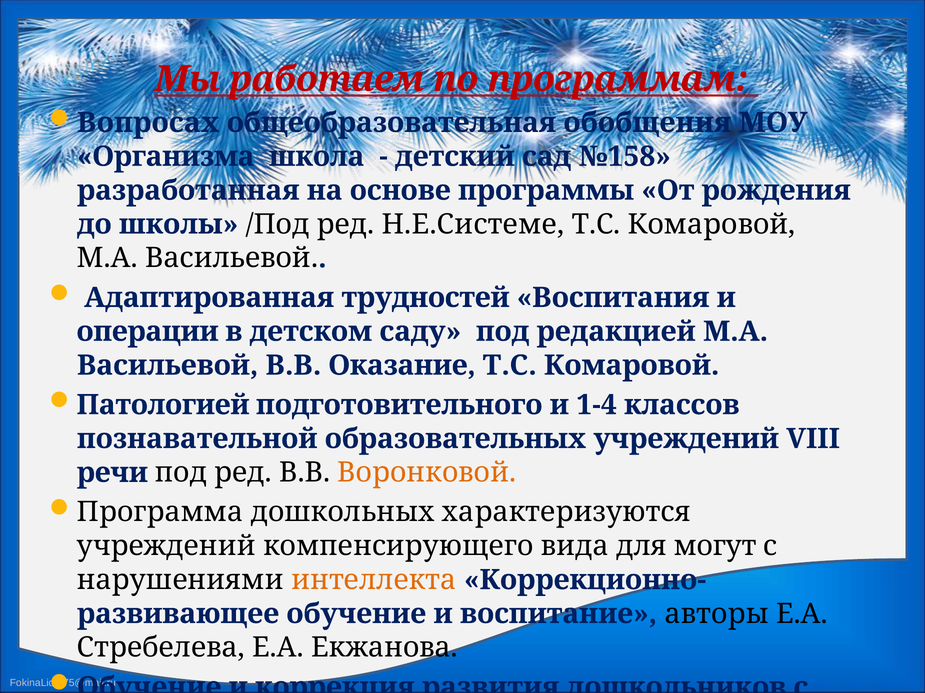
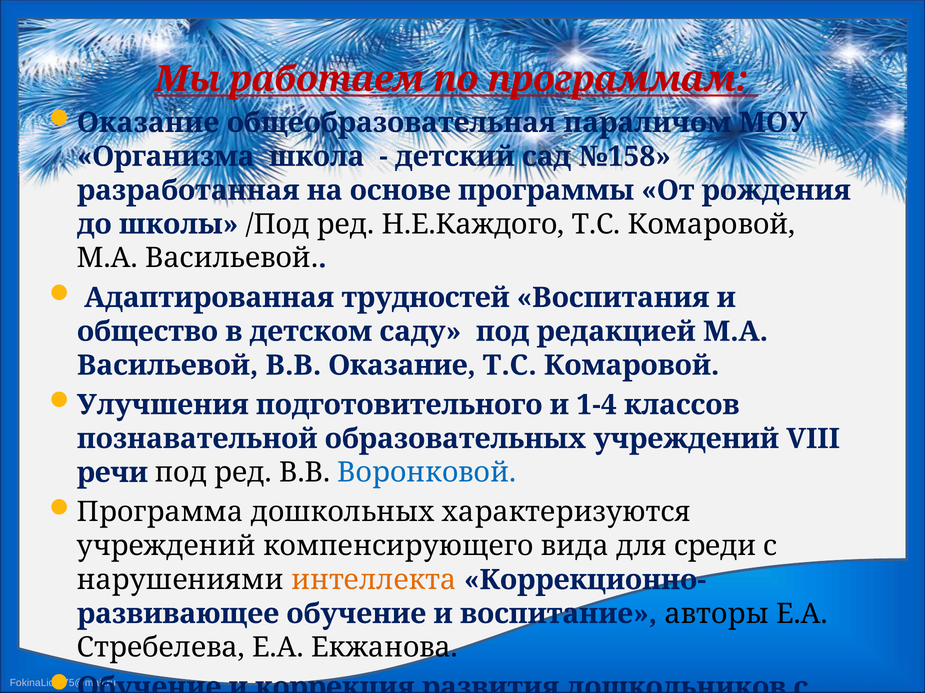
Вопросах at (148, 123): Вопросах -> Оказание
обобщения: обобщения -> параличом
Н.Е.Системе: Н.Е.Системе -> Н.Е.Каждого
операции: операции -> общество
Патологией: Патологией -> Улучшения
Воронковой colour: orange -> blue
могут: могут -> среди
